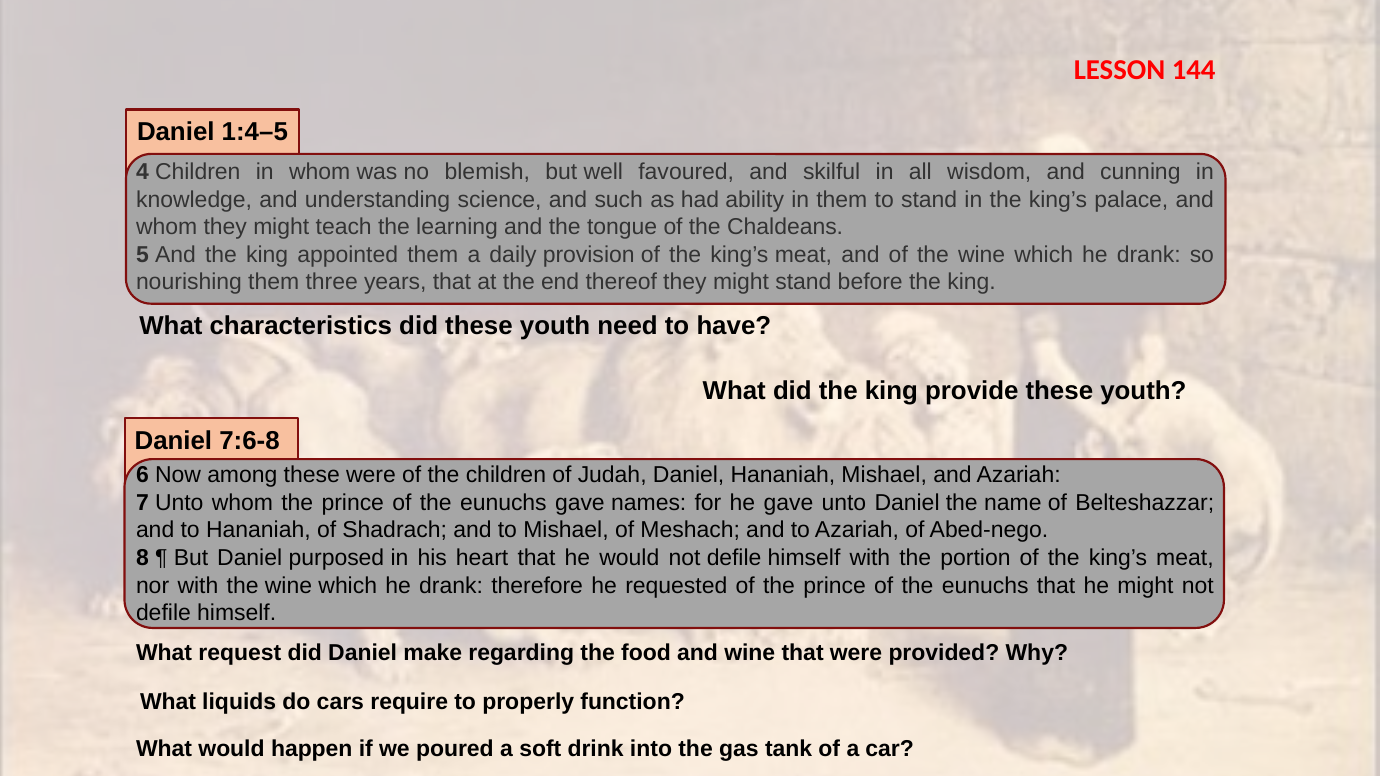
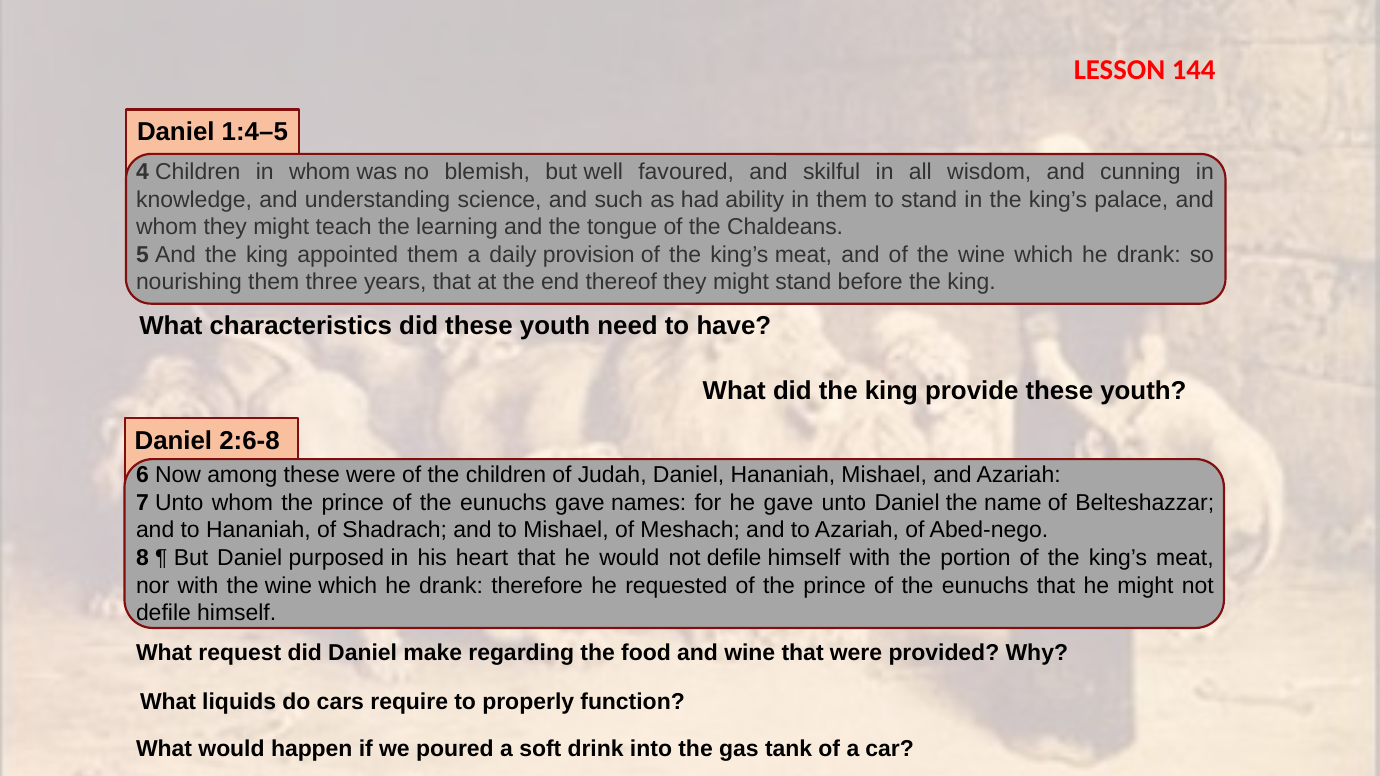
7:6-8: 7:6-8 -> 2:6-8
